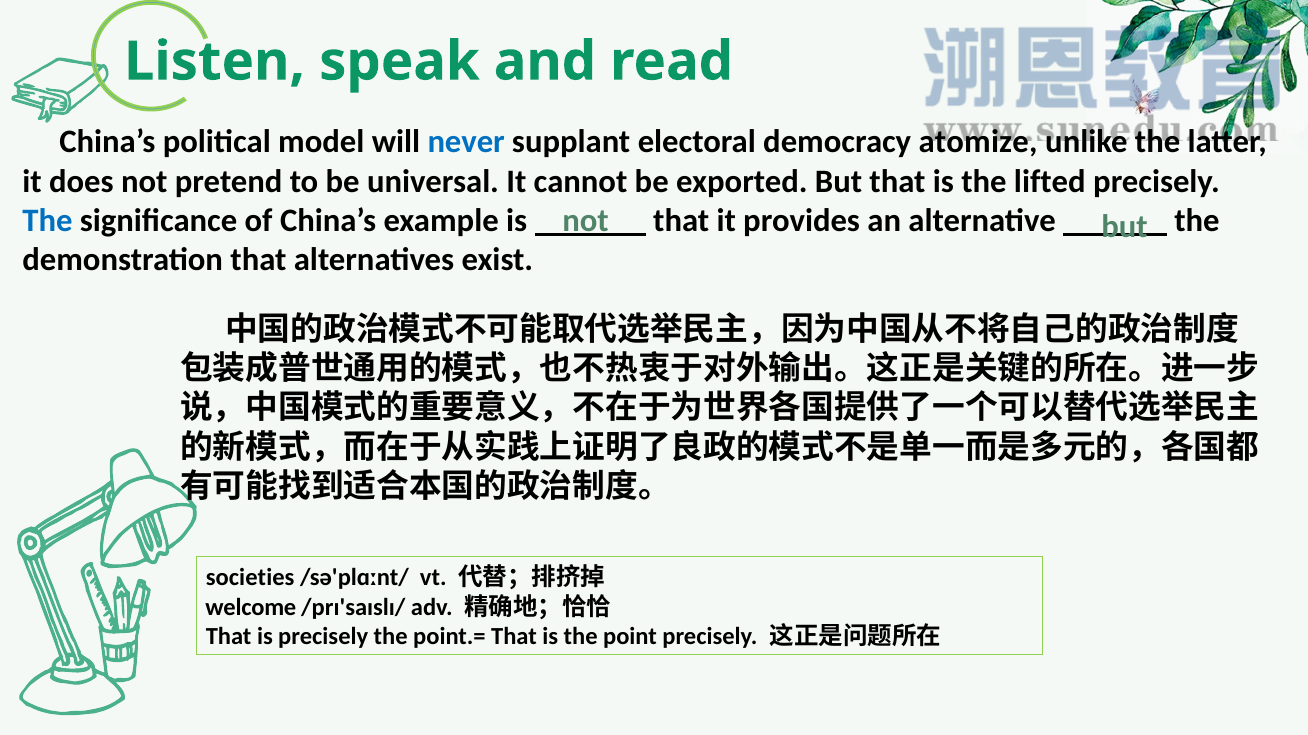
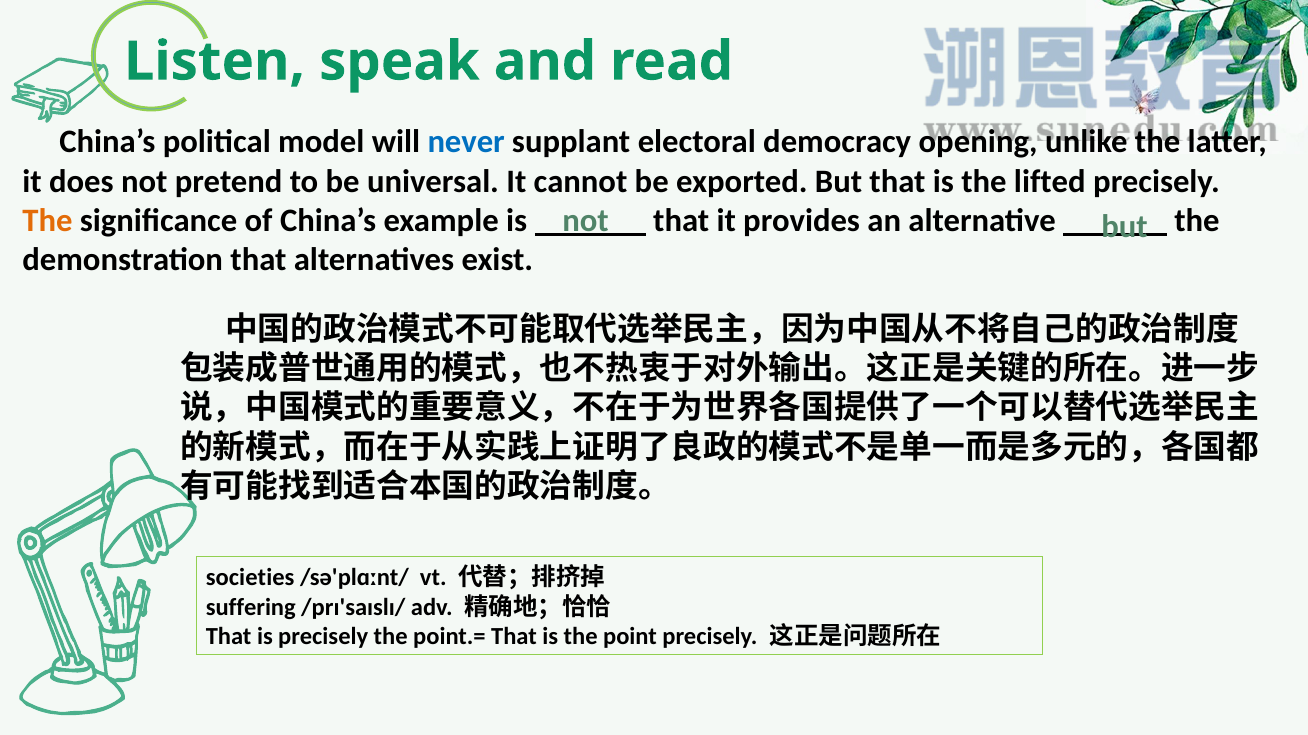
atomize: atomize -> opening
The at (47, 221) colour: blue -> orange
welcome: welcome -> suffering
